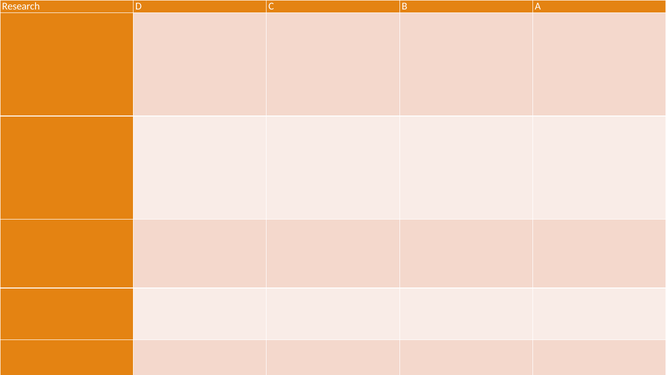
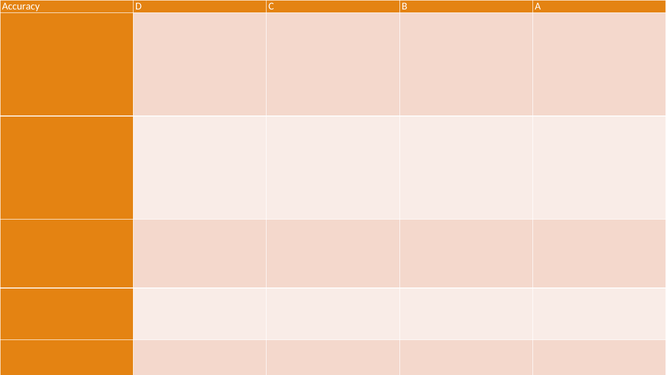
Research: Research -> Accuracy
